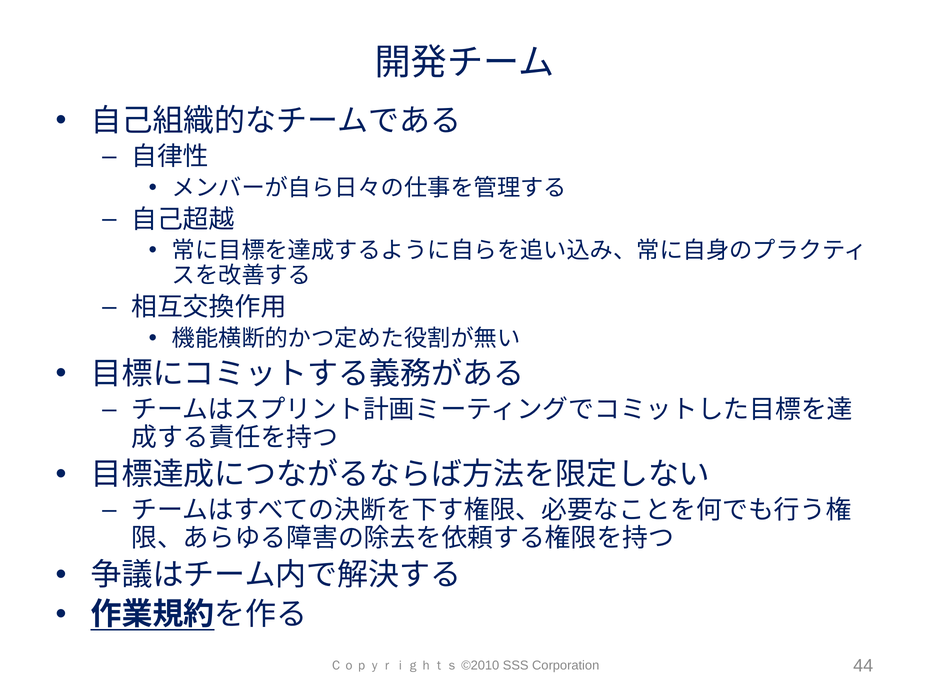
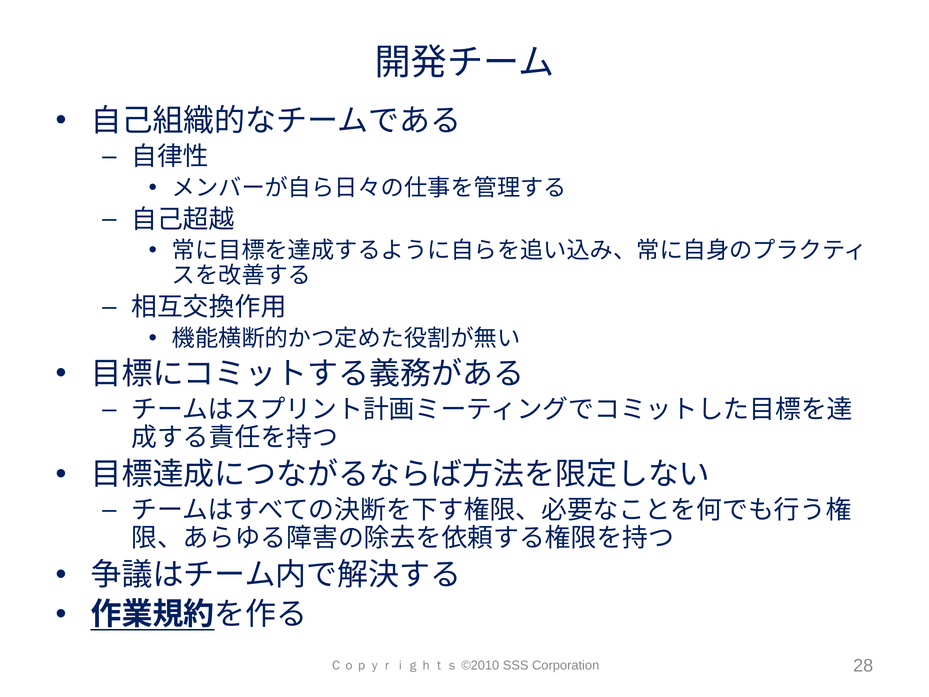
44: 44 -> 28
